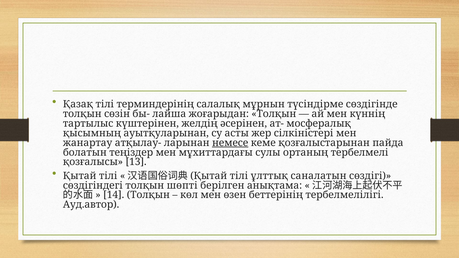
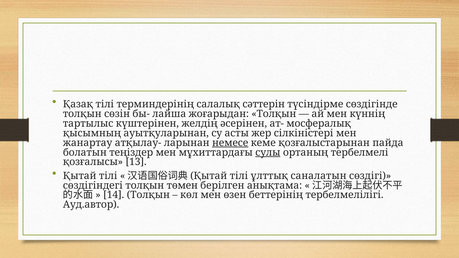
мұрнын: мұрнын -> сәттерін
сулы underline: none -> present
шөпті: шөпті -> төмен
